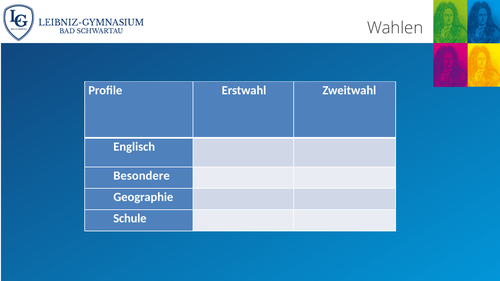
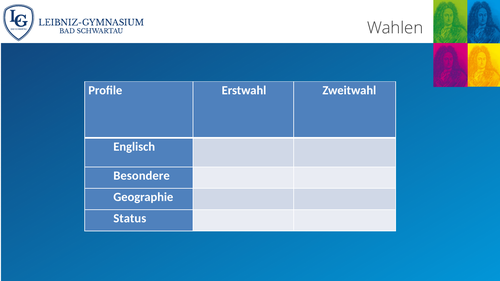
Schule: Schule -> Status
